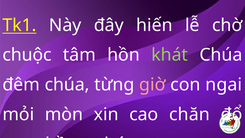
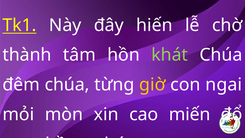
chuộc: chuộc -> thành
giờ colour: pink -> yellow
chăn: chăn -> miến
